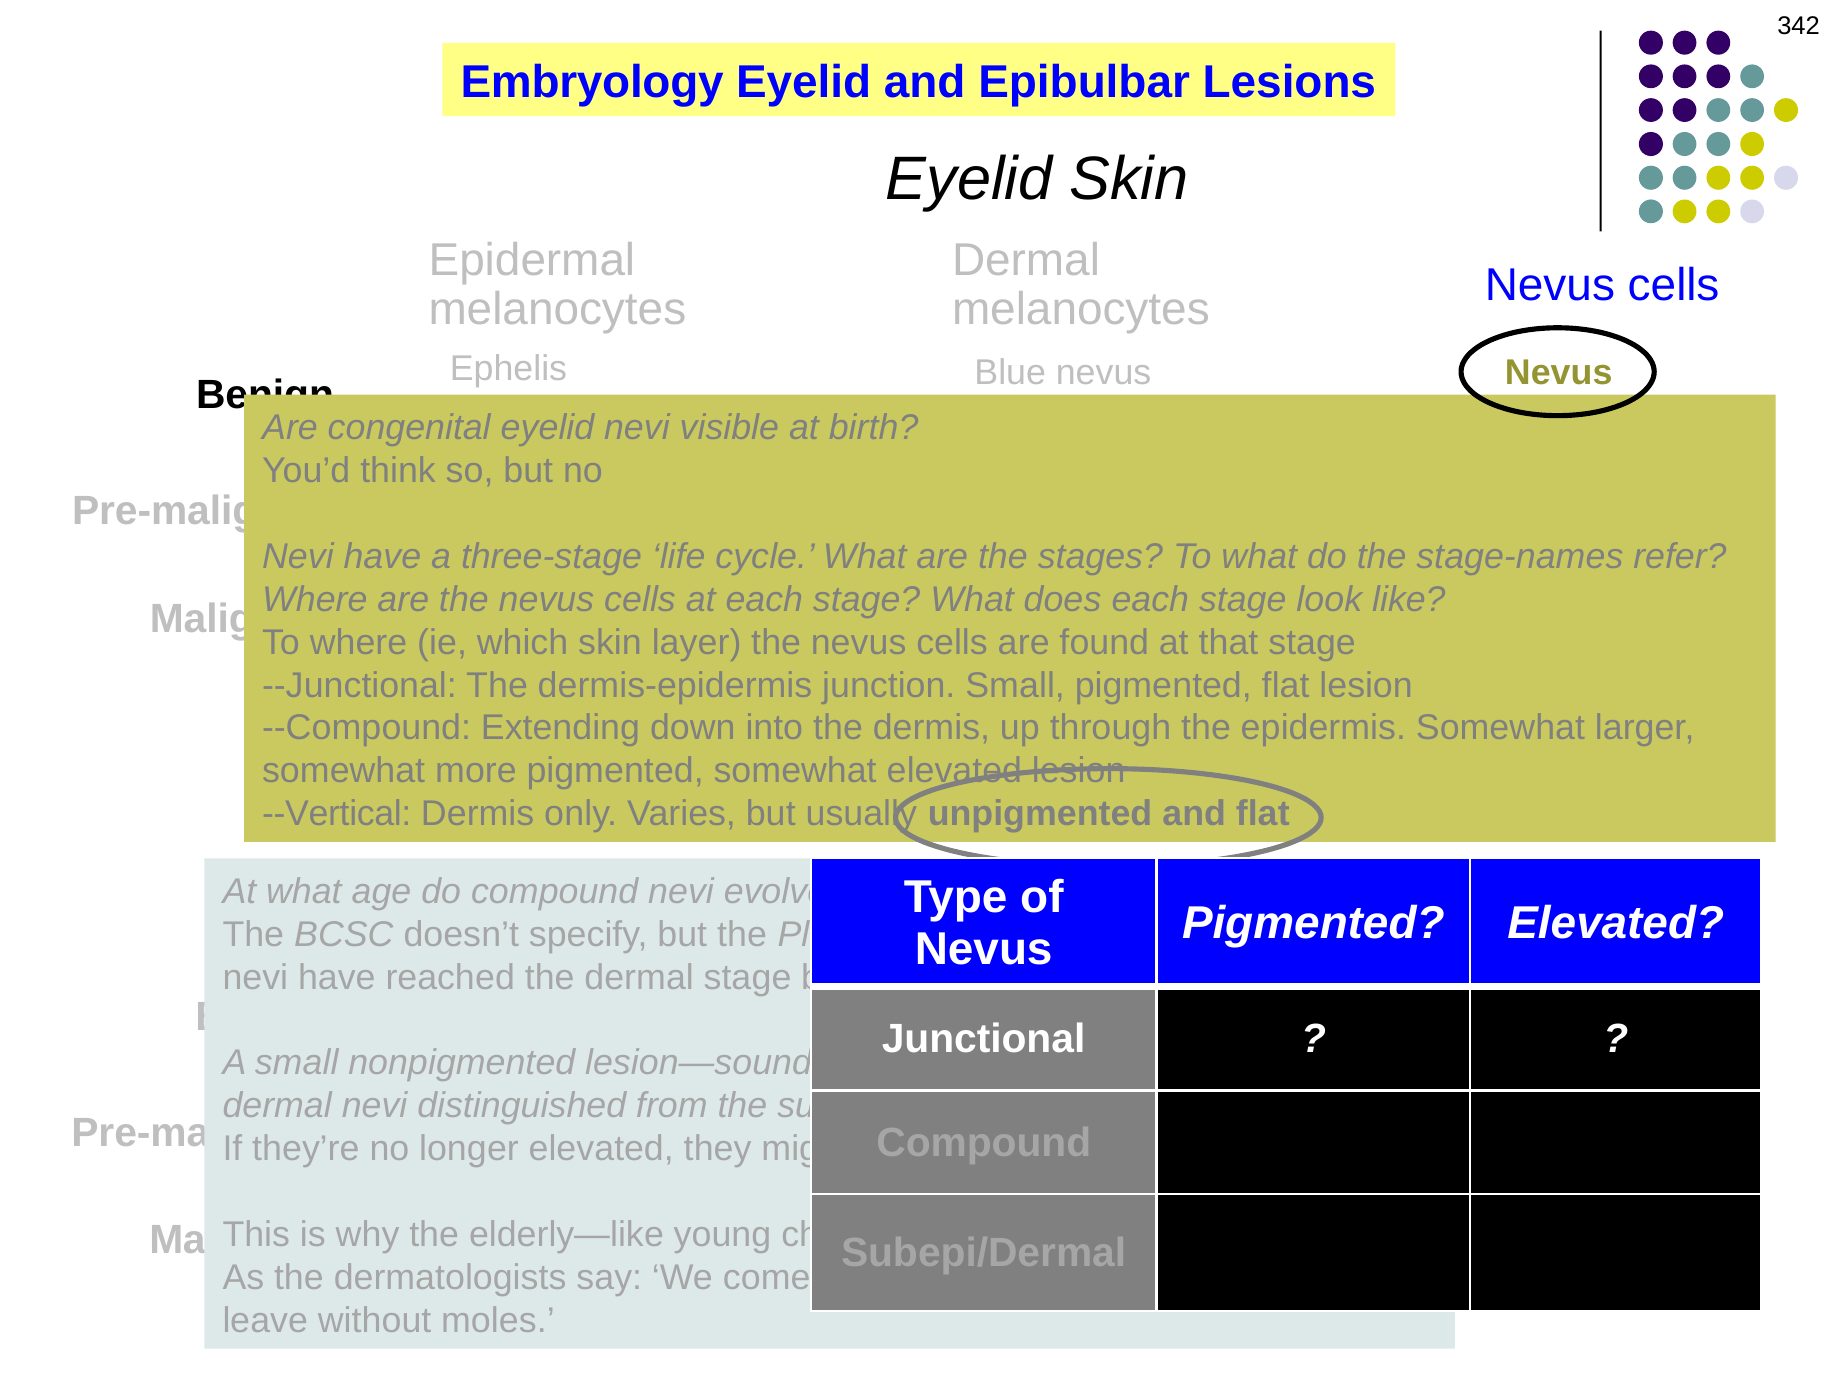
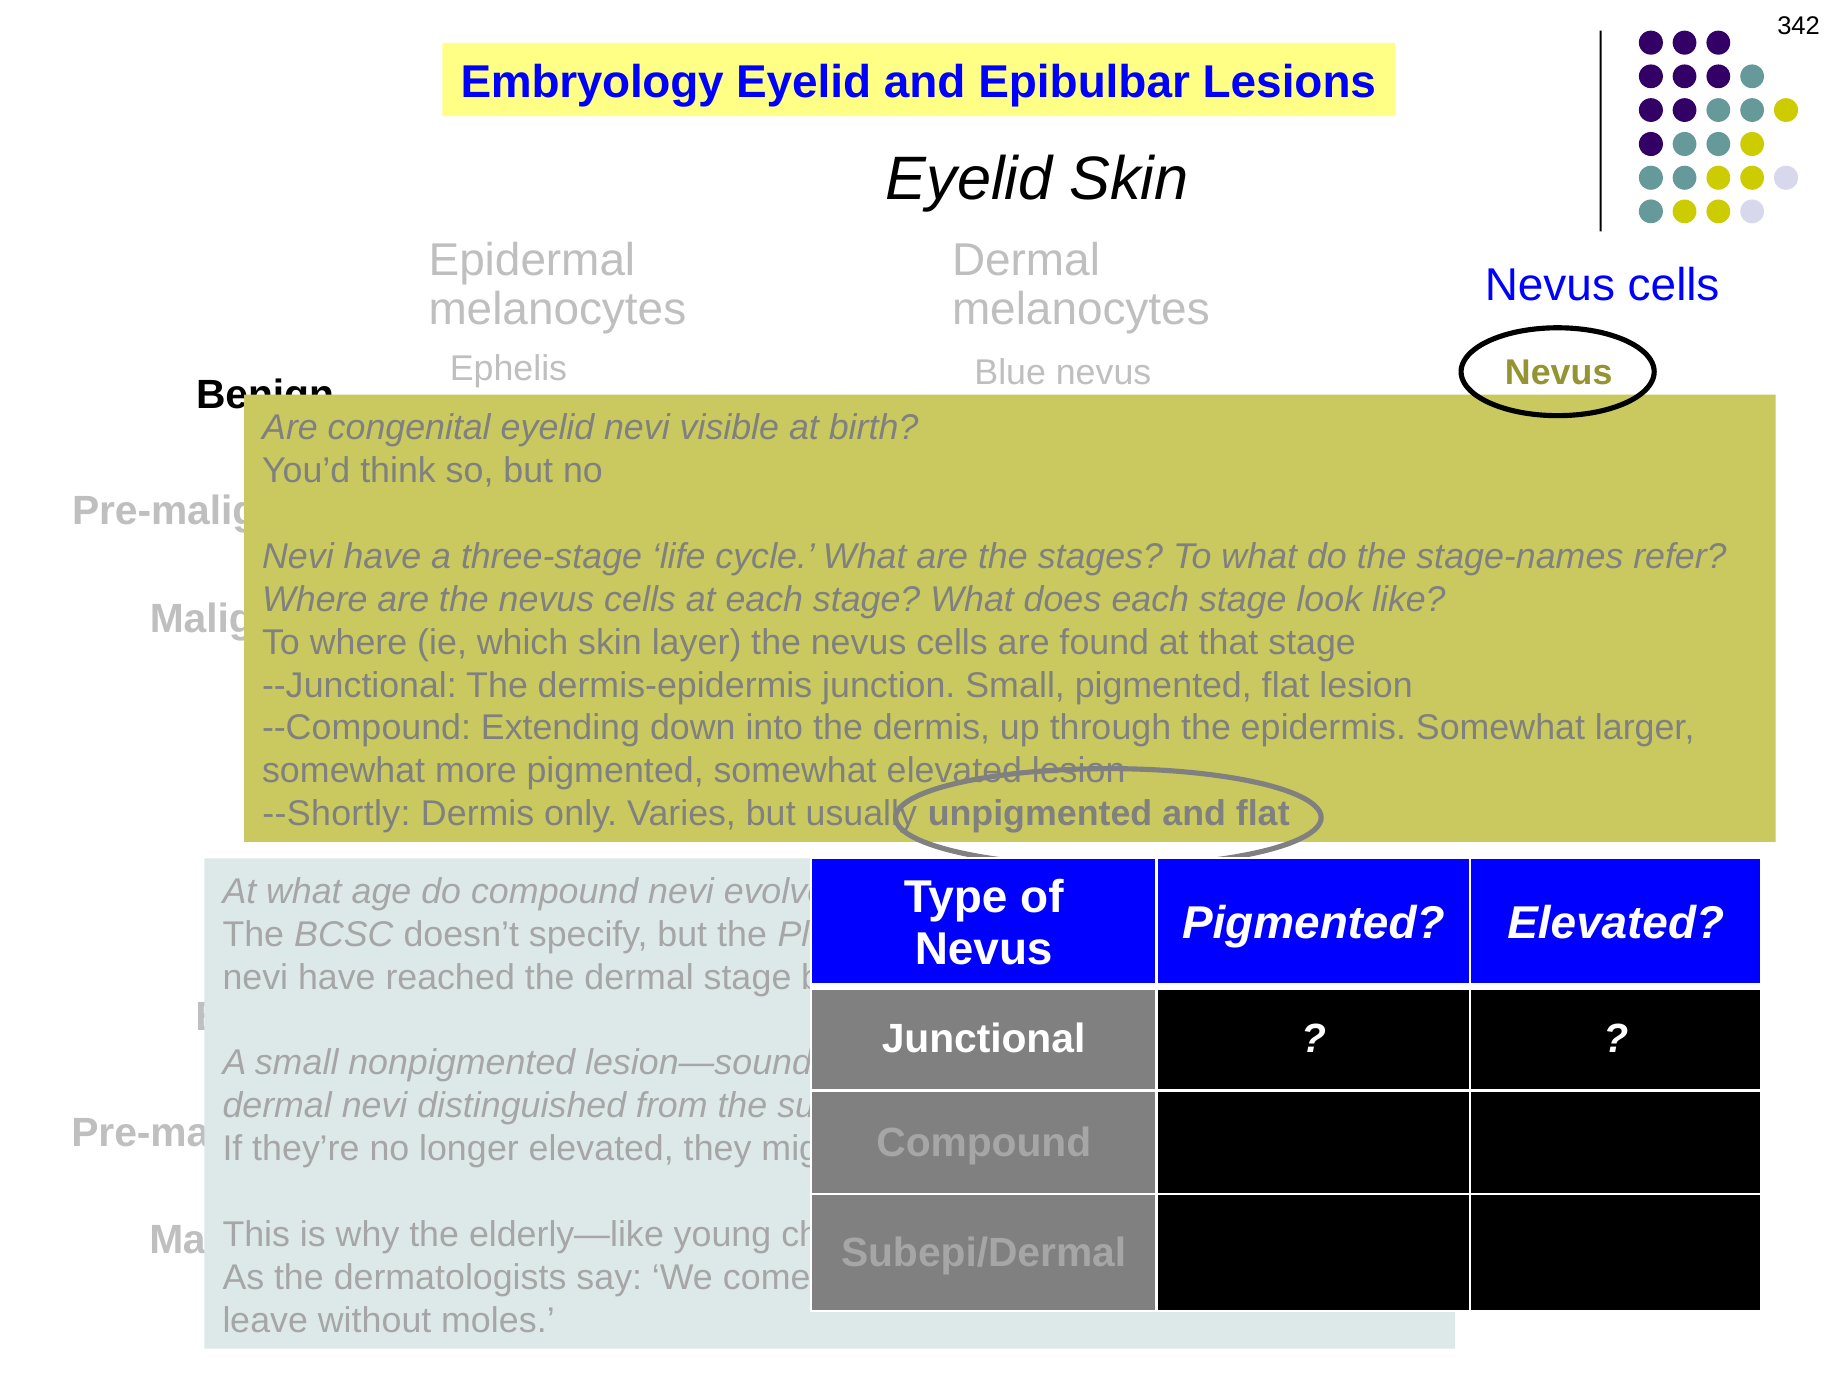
--Vertical: --Vertical -> --Shortly
